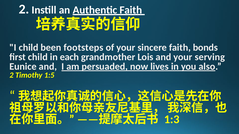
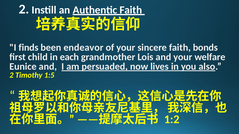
I child: child -> finds
footsteps: footsteps -> endeavor
serving: serving -> welfare
1:3: 1:3 -> 1:2
